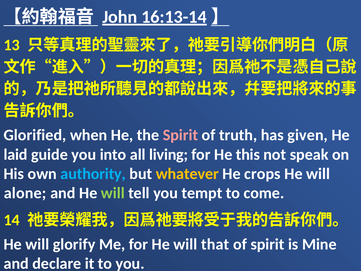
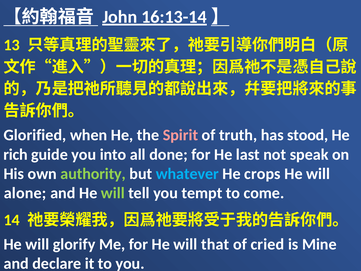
given: given -> stood
laid: laid -> rich
living: living -> done
this: this -> last
authority colour: light blue -> light green
whatever colour: yellow -> light blue
of spirit: spirit -> cried
